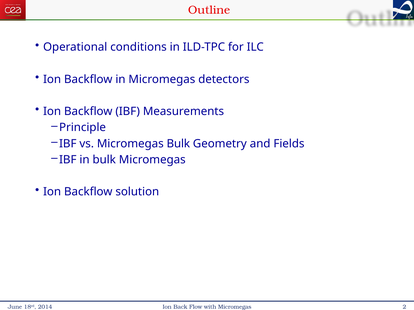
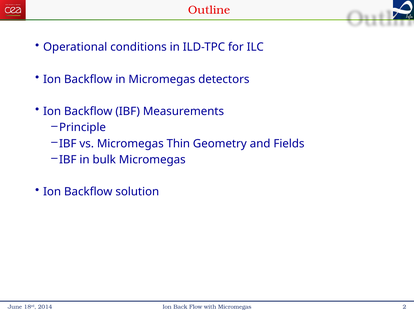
Micromegas Bulk: Bulk -> Thin
